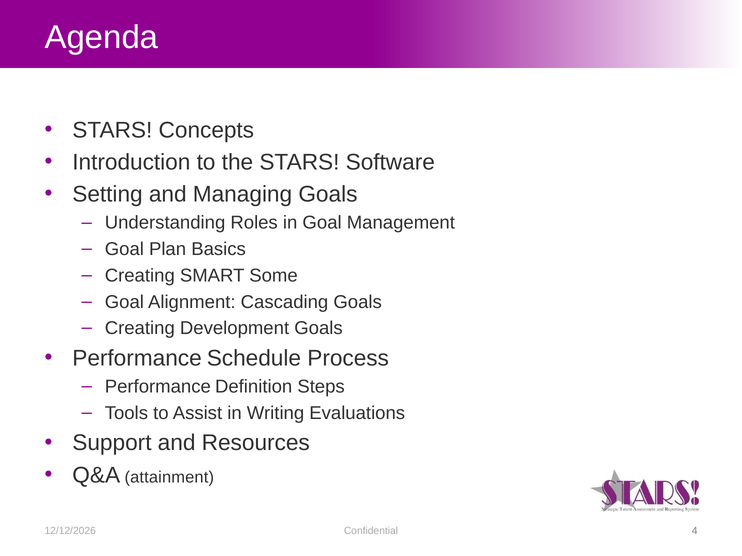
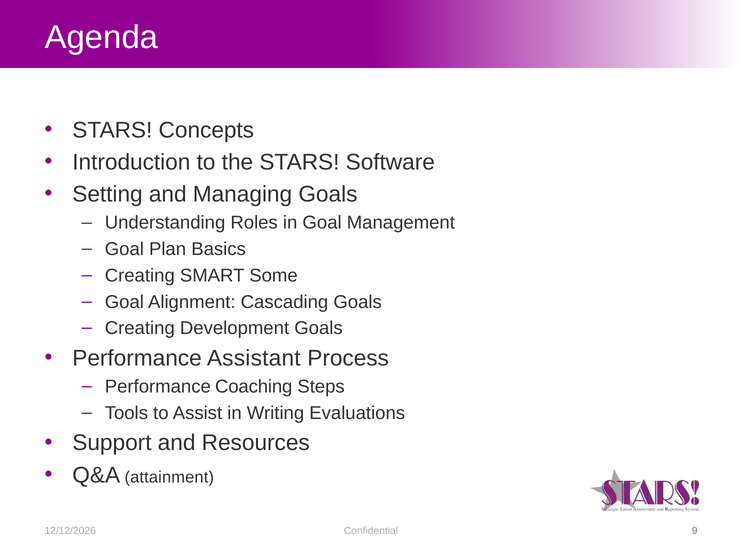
Schedule: Schedule -> Assistant
Definition: Definition -> Coaching
4: 4 -> 9
